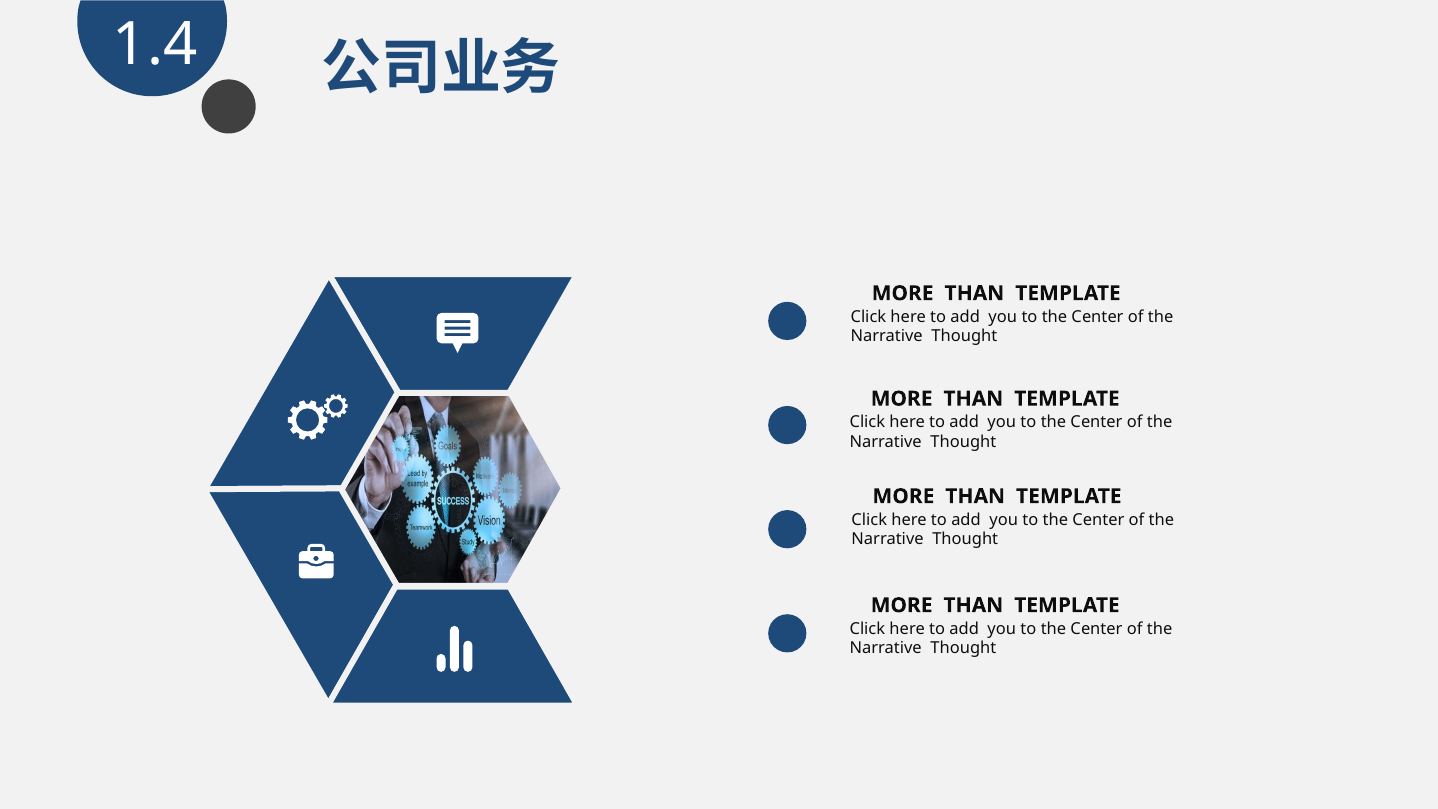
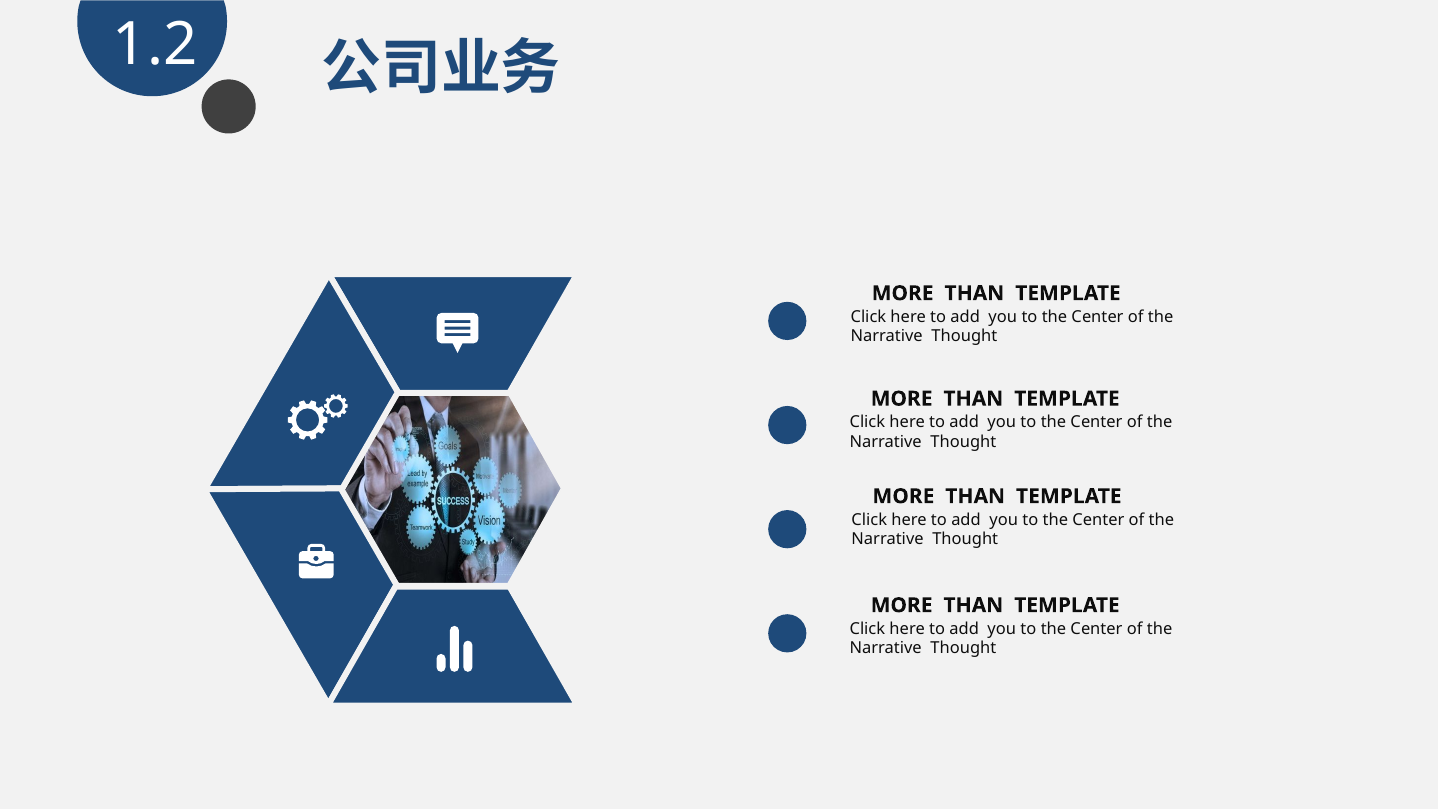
1.4: 1.4 -> 1.2
